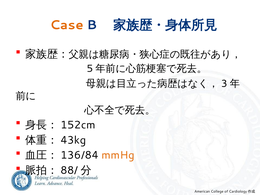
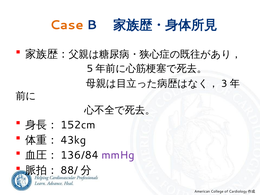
mmHg colour: orange -> purple
